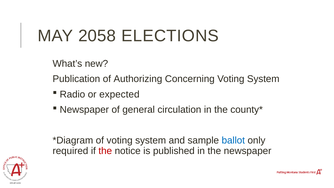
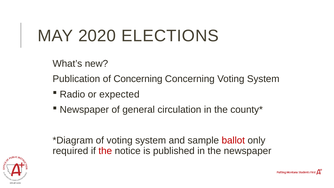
2058: 2058 -> 2020
of Authorizing: Authorizing -> Concerning
ballot colour: blue -> red
